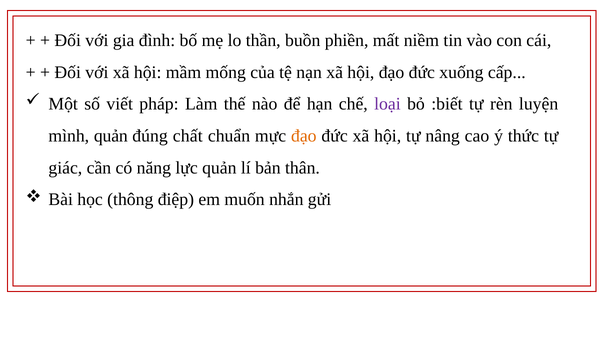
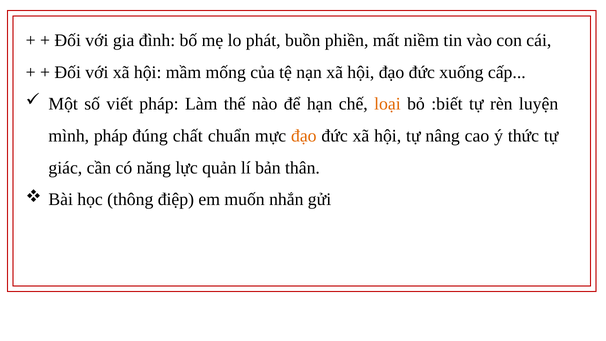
thần: thần -> phát
loại colour: purple -> orange
mình quản: quản -> pháp
